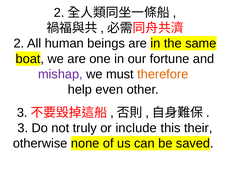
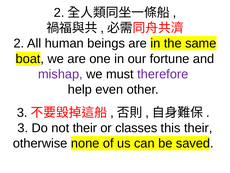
therefore colour: orange -> purple
not truly: truly -> their
include: include -> classes
